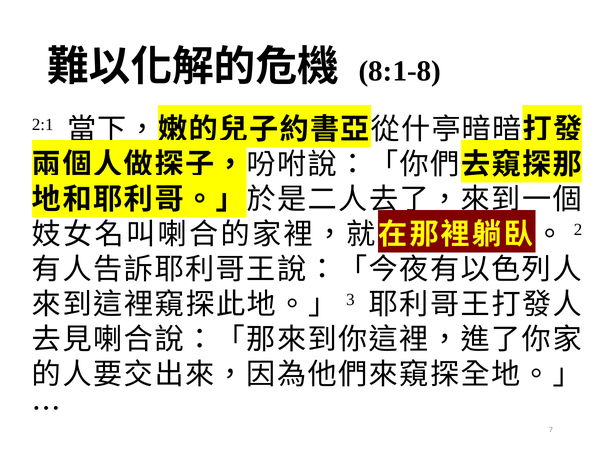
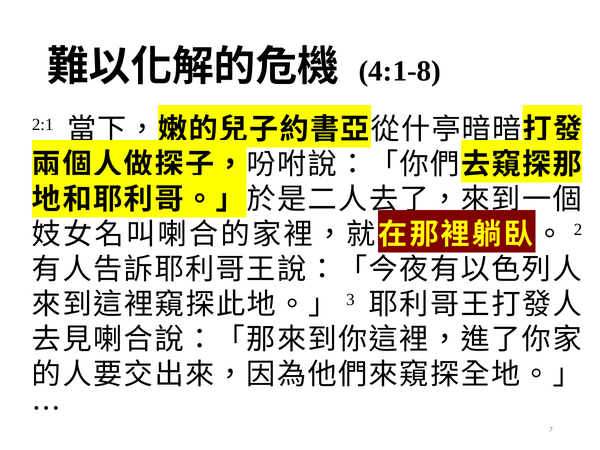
8:1-8: 8:1-8 -> 4:1-8
